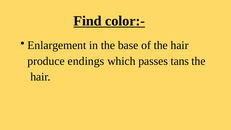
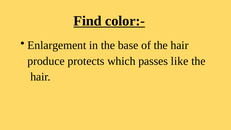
endings: endings -> protects
tans: tans -> like
